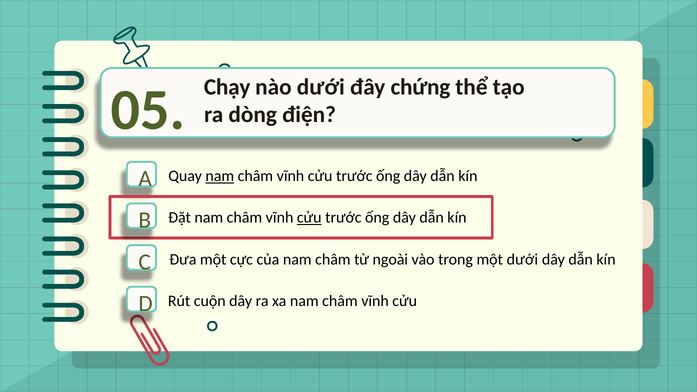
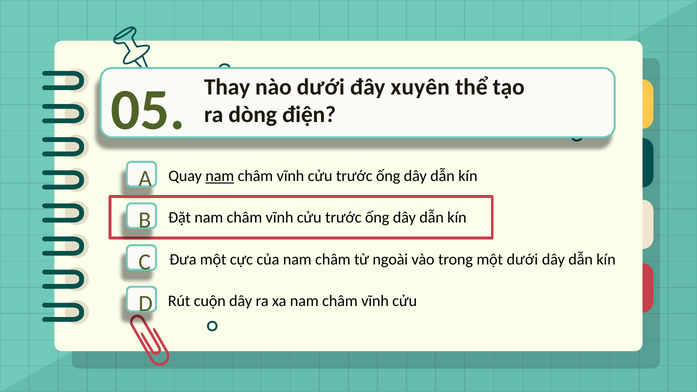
Chạy: Chạy -> Thay
chứng: chứng -> xuyên
cửu at (309, 218) underline: present -> none
